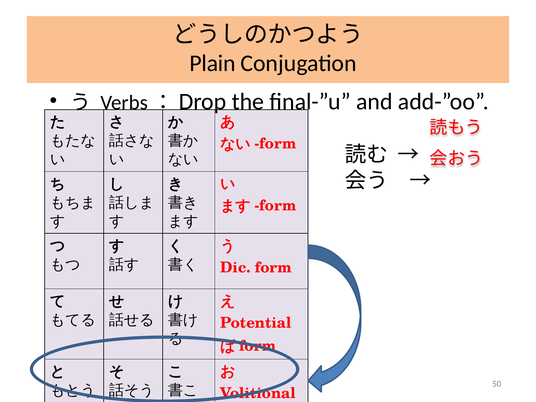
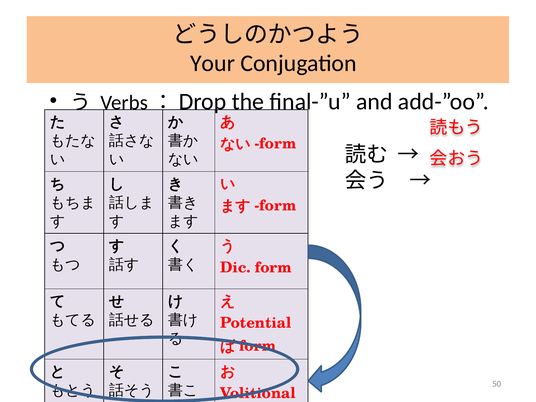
Plain: Plain -> Your
